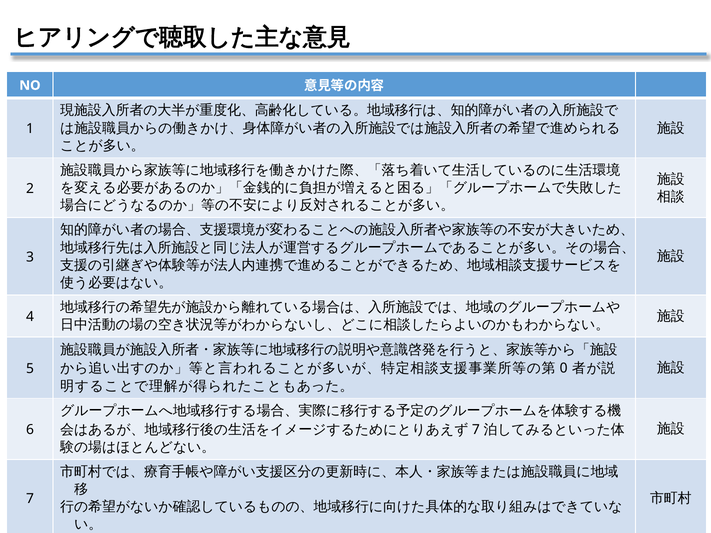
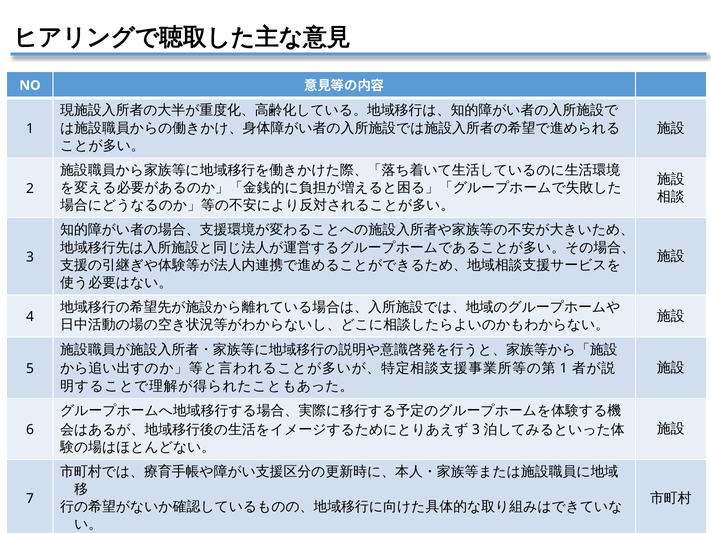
0 at (564, 369): 0 -> 1
7 at (476, 430): 7 -> 3
